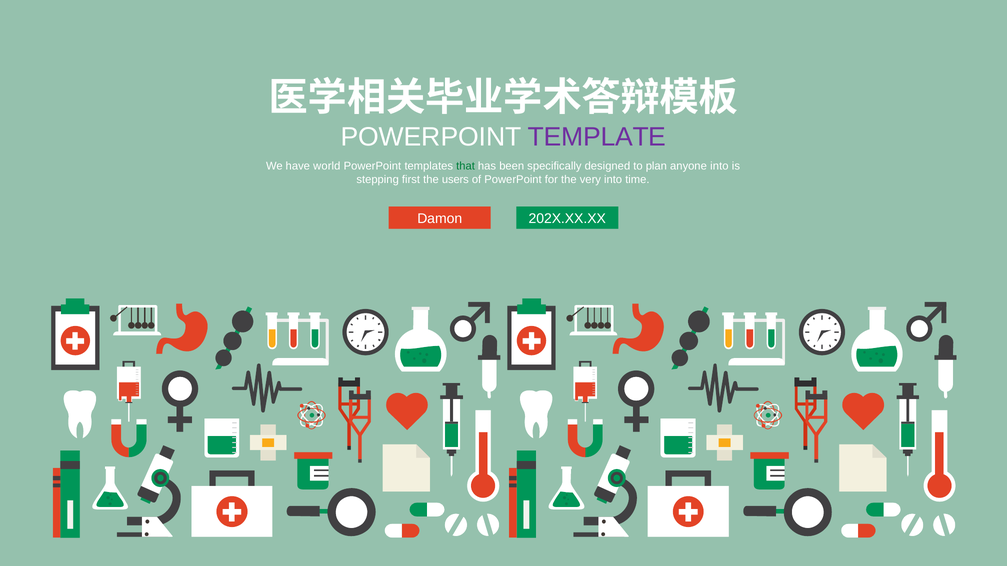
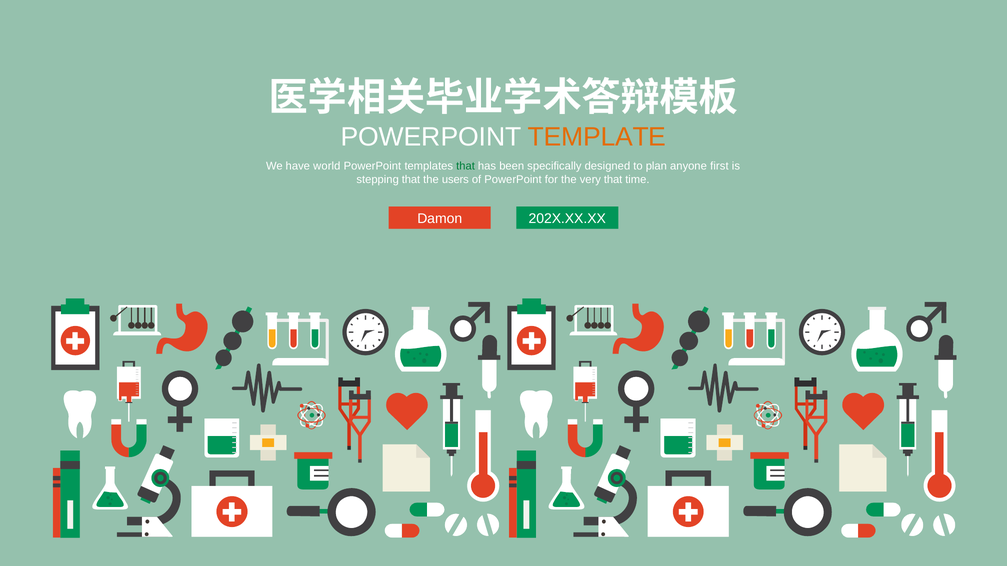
TEMPLATE colour: purple -> orange
anyone into: into -> first
stepping first: first -> that
very into: into -> that
